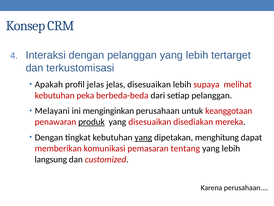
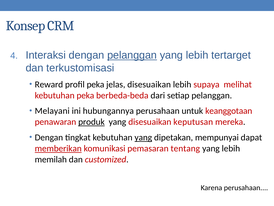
pelanggan at (132, 55) underline: none -> present
Apakah: Apakah -> Reward
profil jelas: jelas -> peka
menginginkan: menginginkan -> hubungannya
disediakan: disediakan -> keputusan
menghitung: menghitung -> mempunyai
memberikan underline: none -> present
langsung: langsung -> memilah
